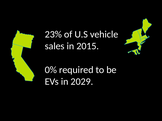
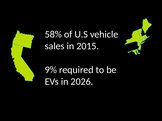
23%: 23% -> 58%
0%: 0% -> 9%
2029: 2029 -> 2026
